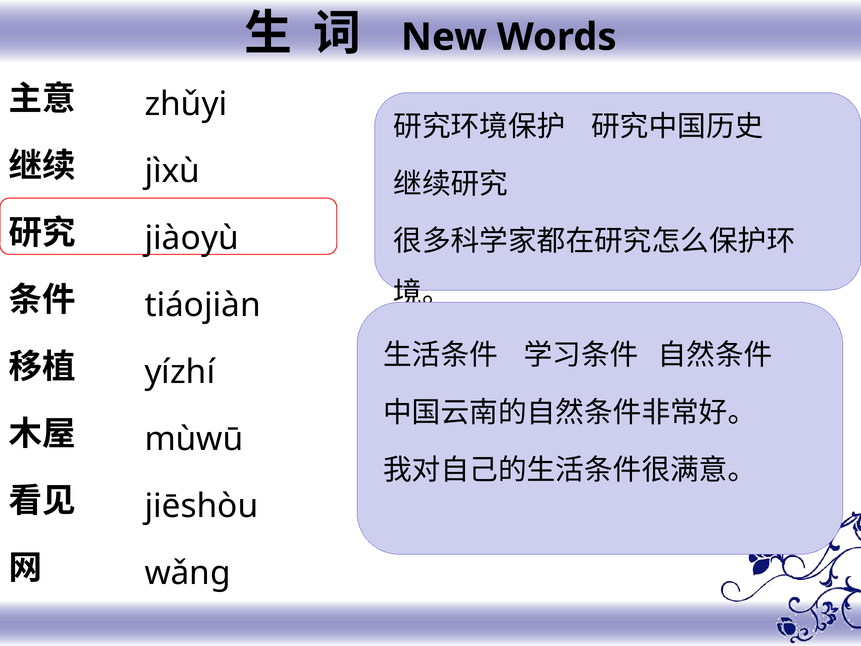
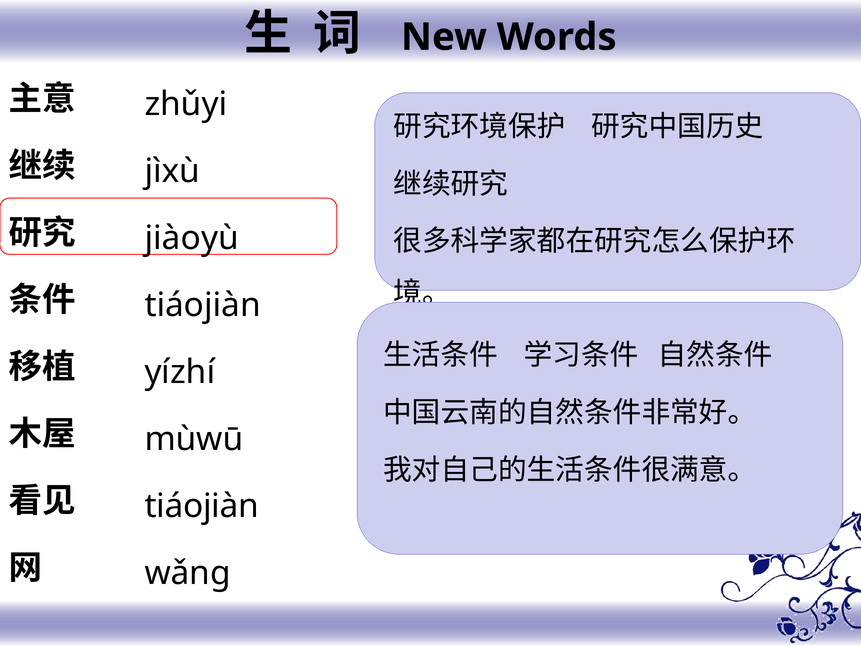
jiēshòu at (202, 506): jiēshòu -> tiáojiàn
